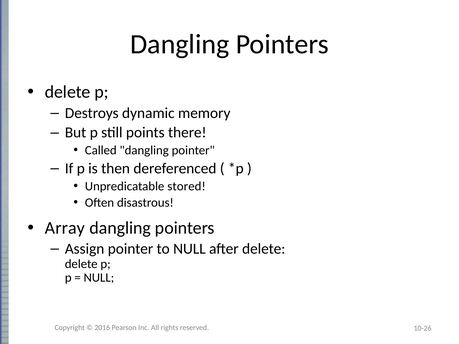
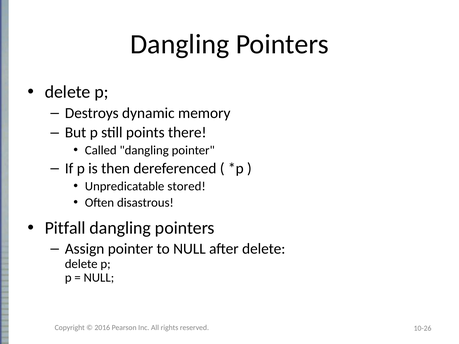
Array: Array -> Pitfall
